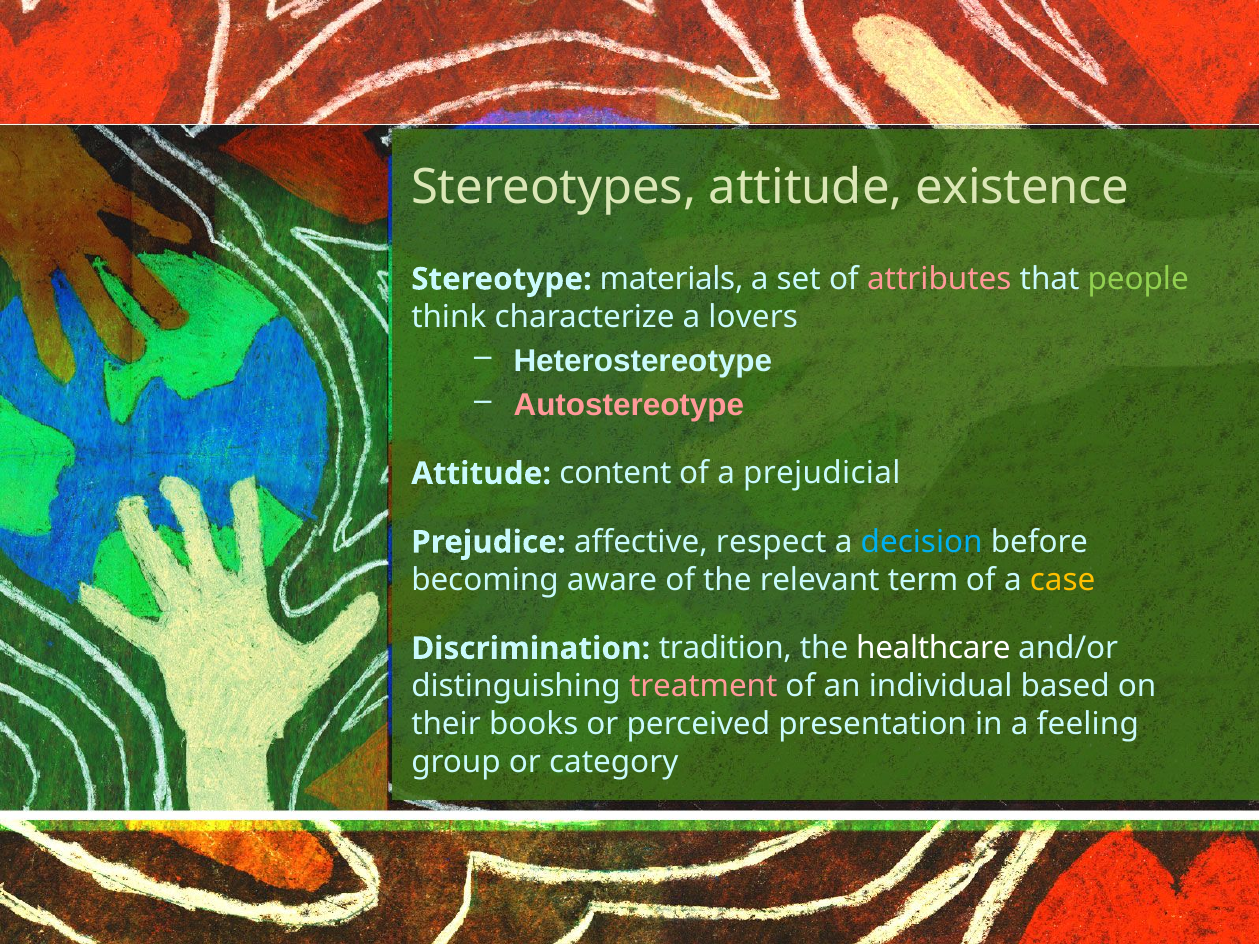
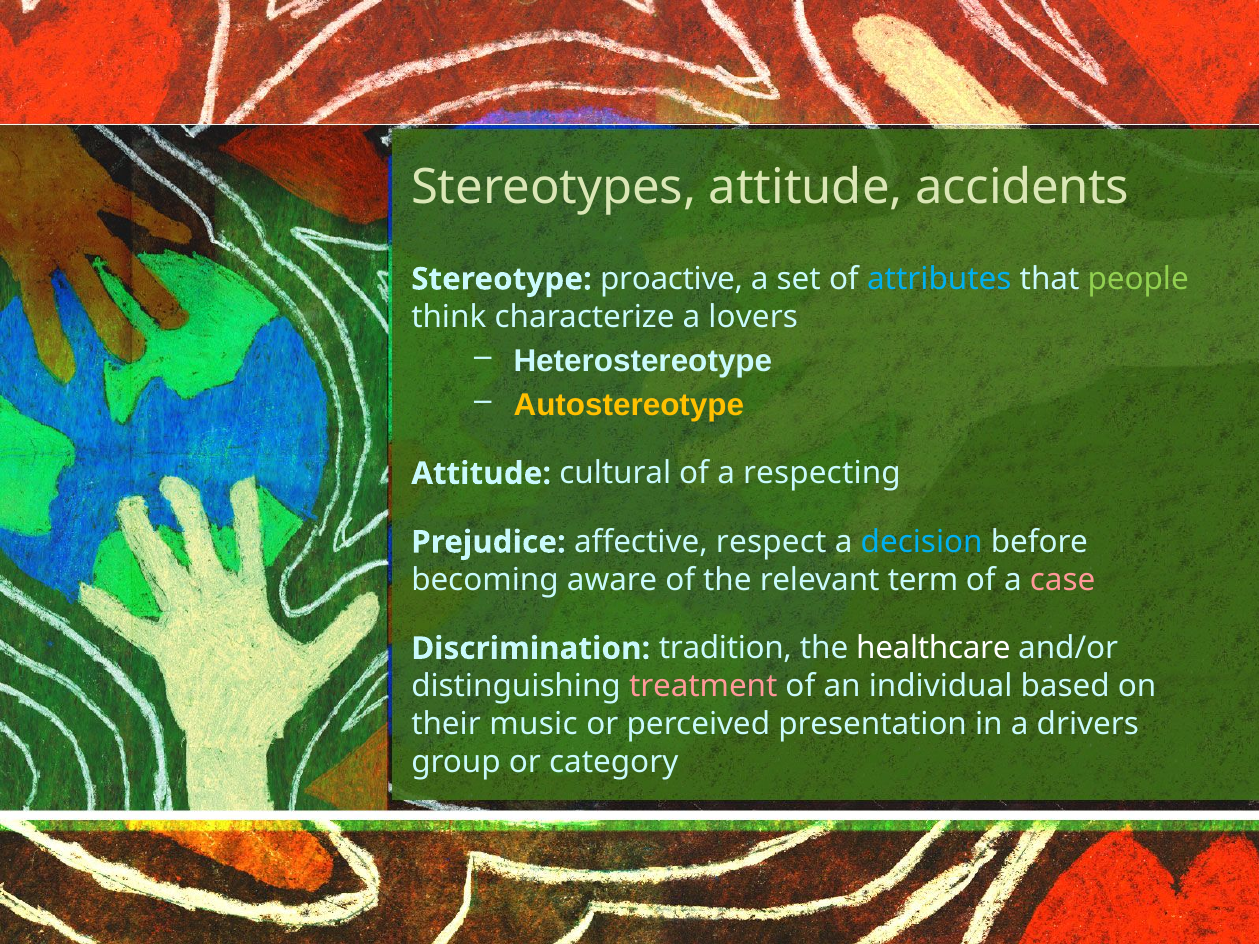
existence: existence -> accidents
materials: materials -> proactive
attributes colour: pink -> light blue
Autostereotype colour: pink -> yellow
content: content -> cultural
prejudicial: prejudicial -> respecting
case colour: yellow -> pink
books: books -> music
feeling: feeling -> drivers
